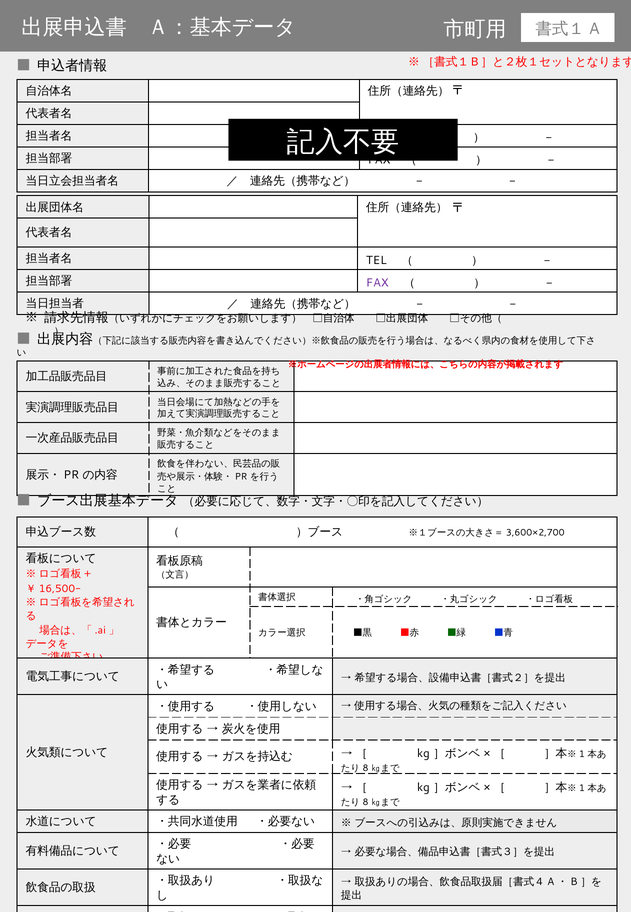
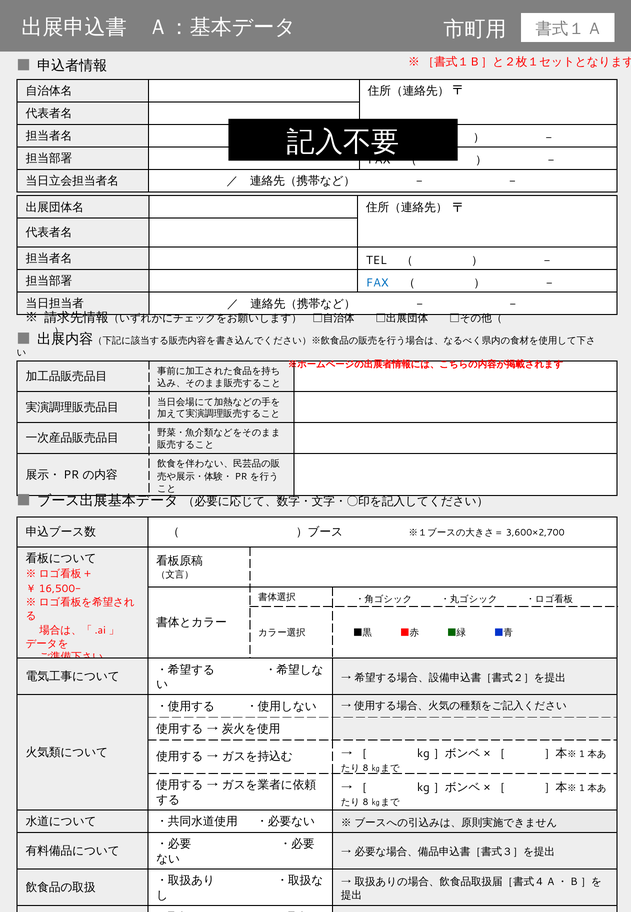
FAX at (377, 282) colour: purple -> blue
